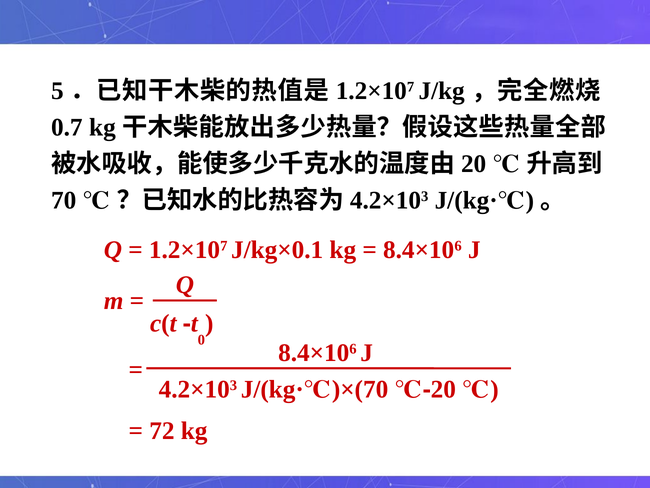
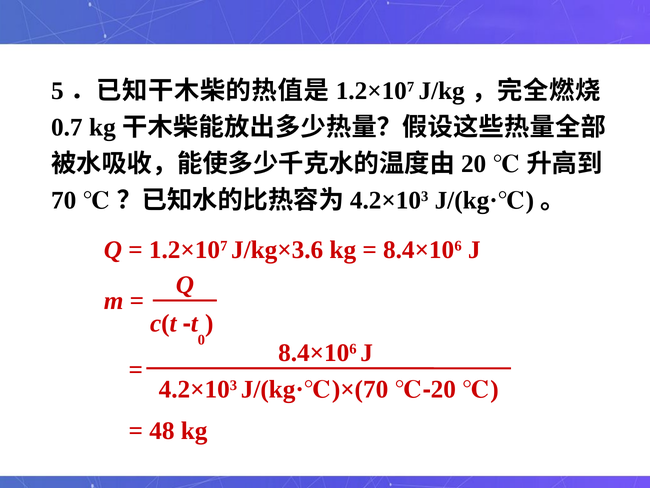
J/kg×0.1: J/kg×0.1 -> J/kg×3.6
72: 72 -> 48
